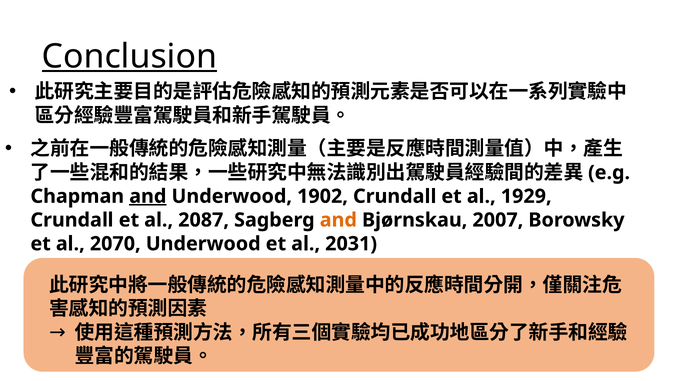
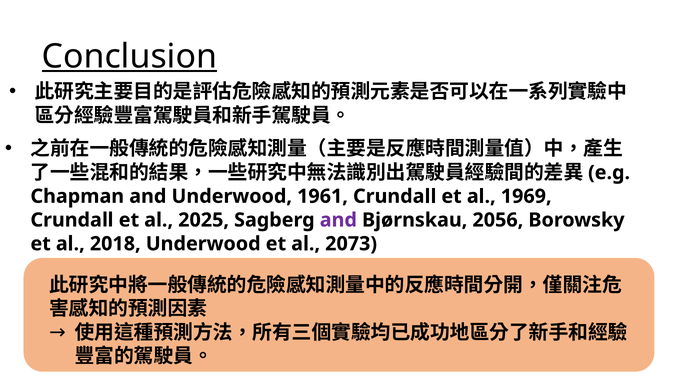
and at (148, 196) underline: present -> none
1902: 1902 -> 1961
1929: 1929 -> 1969
2087: 2087 -> 2025
and at (338, 220) colour: orange -> purple
2007: 2007 -> 2056
2070: 2070 -> 2018
2031: 2031 -> 2073
